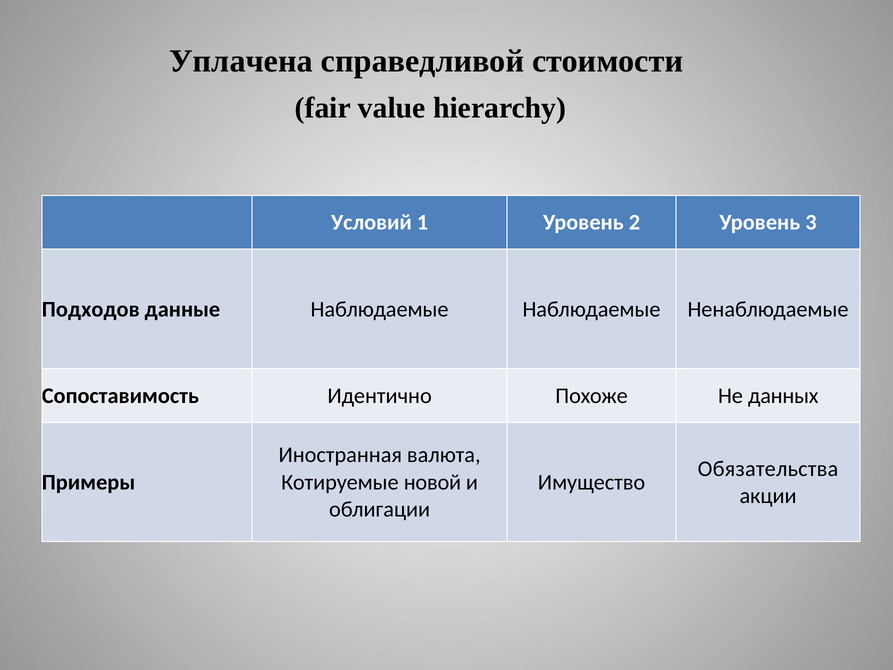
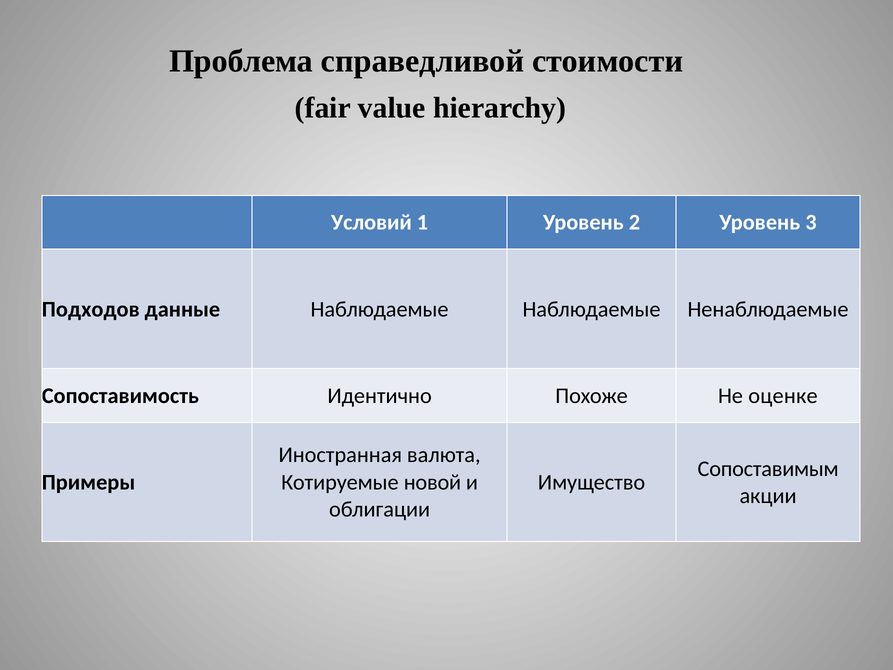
Уплачена: Уплачена -> Проблема
данных: данных -> оценке
Обязательства: Обязательства -> Сопоставимым
